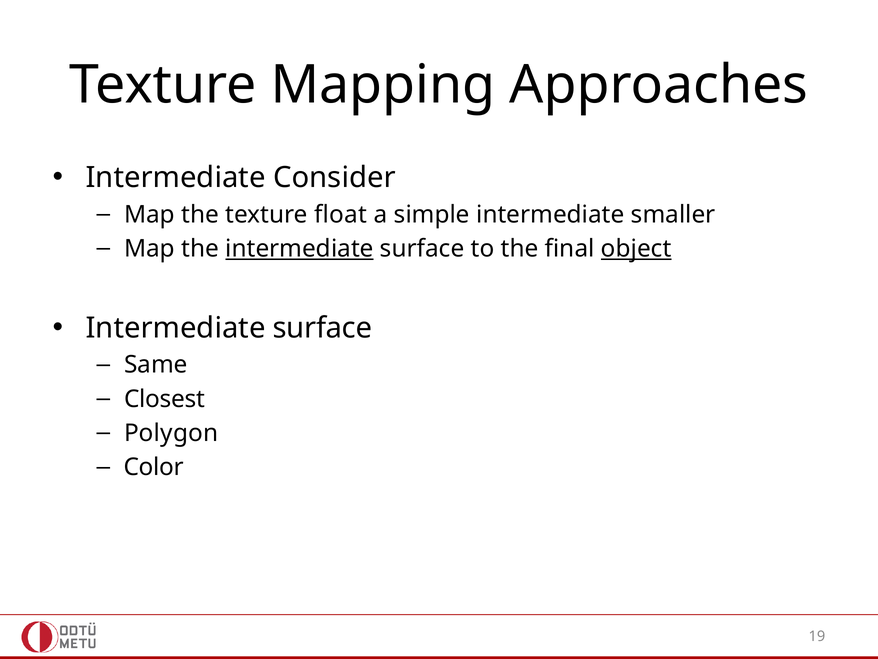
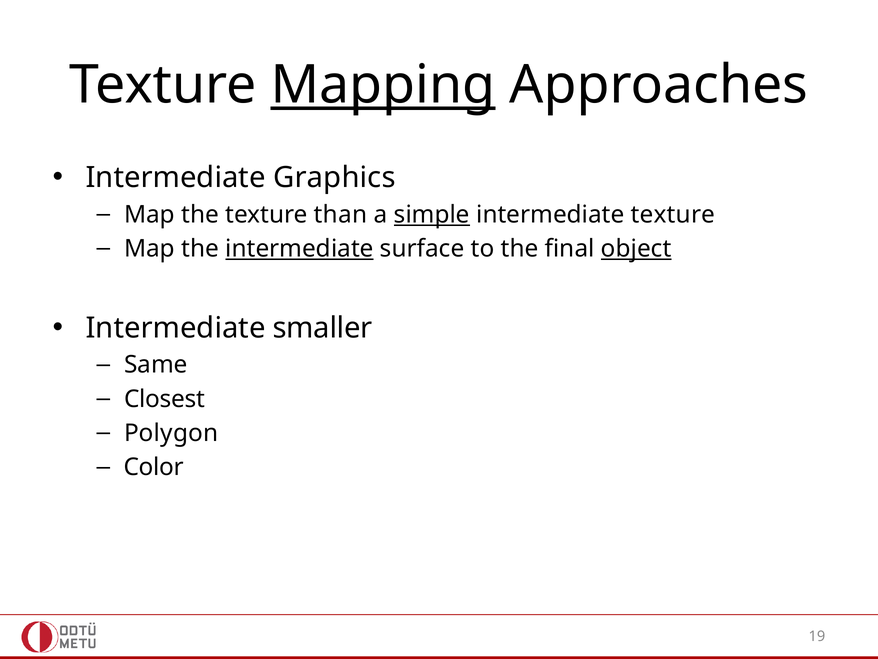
Mapping underline: none -> present
Consider: Consider -> Graphics
float: float -> than
simple underline: none -> present
intermediate smaller: smaller -> texture
surface at (323, 328): surface -> smaller
